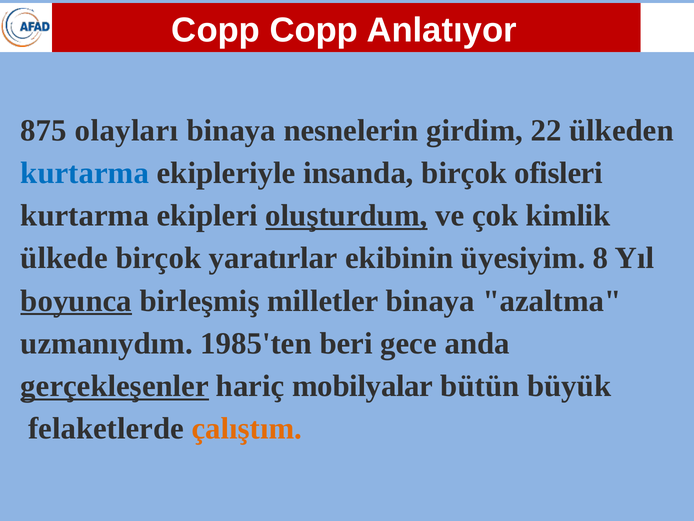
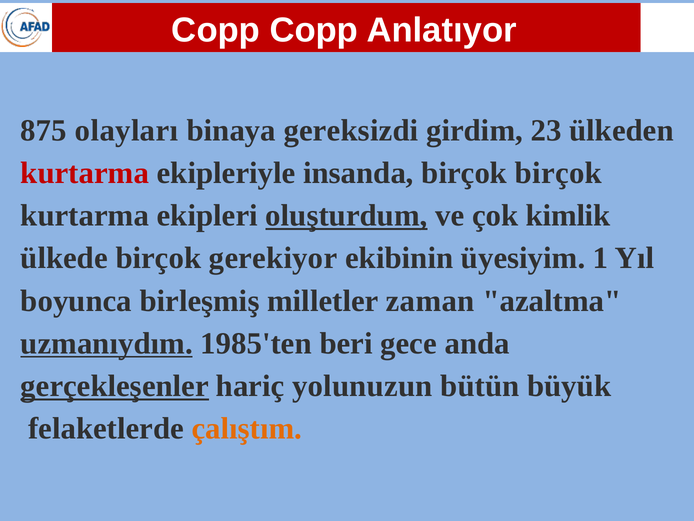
nesnelerin: nesnelerin -> gereksizdi
22: 22 -> 23
kurtarma at (85, 173) colour: blue -> red
birçok ofisleri: ofisleri -> birçok
yaratırlar: yaratırlar -> gerekiyor
8: 8 -> 1
boyunca underline: present -> none
milletler binaya: binaya -> zaman
uzmanıydım underline: none -> present
mobilyalar: mobilyalar -> yolunuzun
